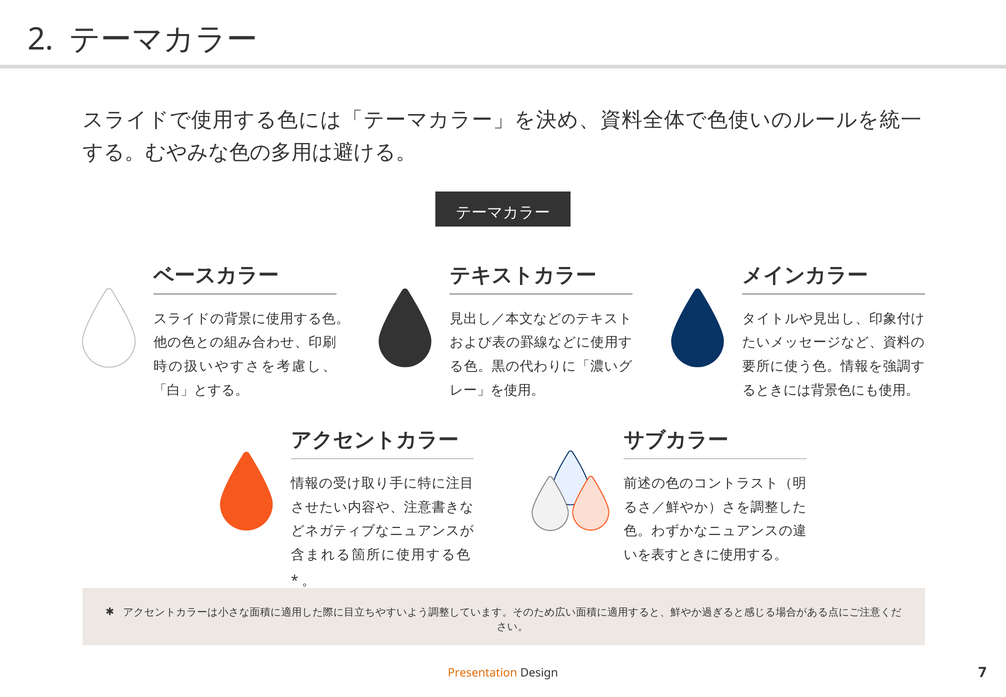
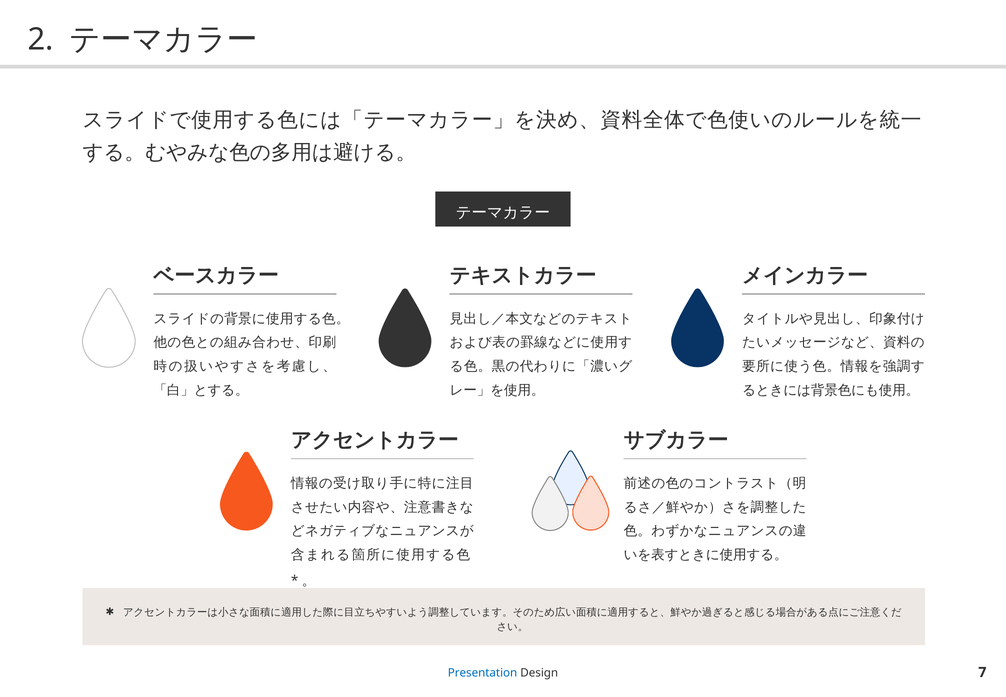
Presentation colour: orange -> blue
